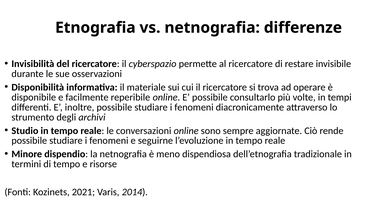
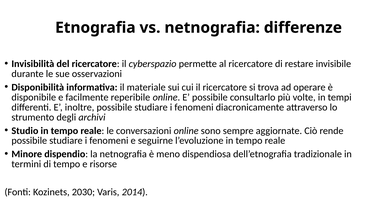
2021: 2021 -> 2030
